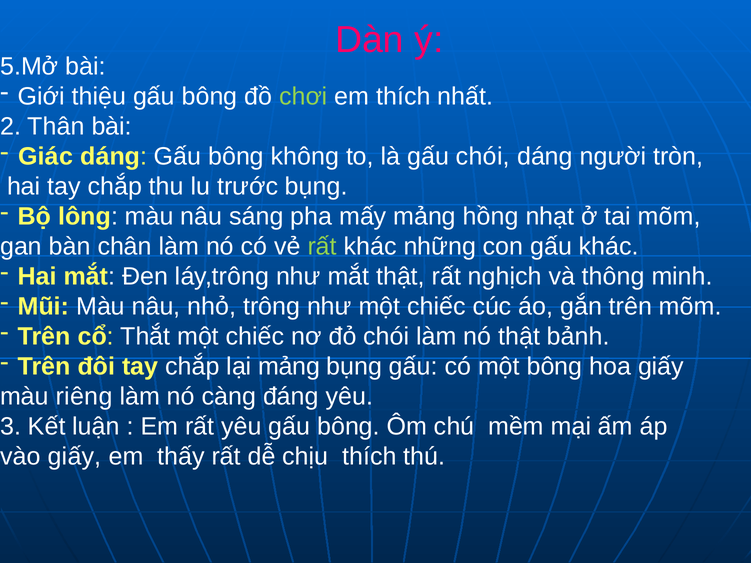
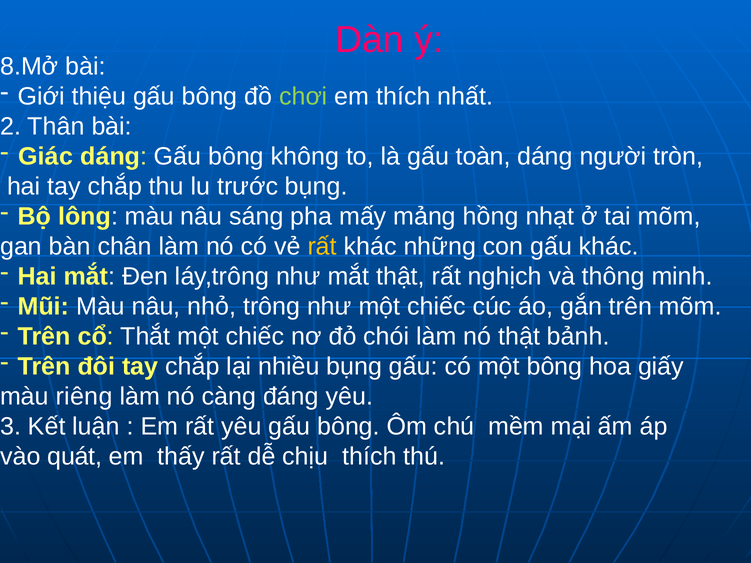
5.Mở: 5.Mở -> 8.Mở
gấu chói: chói -> toàn
rất at (322, 247) colour: light green -> yellow
lại mảng: mảng -> nhiều
vào giấy: giấy -> quát
